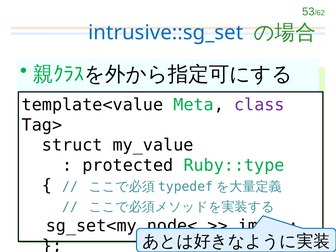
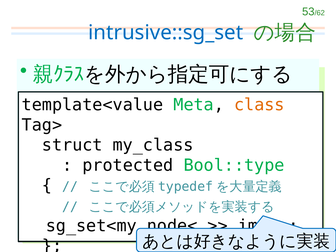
class colour: purple -> orange
my_value: my_value -> my_class
Ruby::type: Ruby::type -> Bool::type
